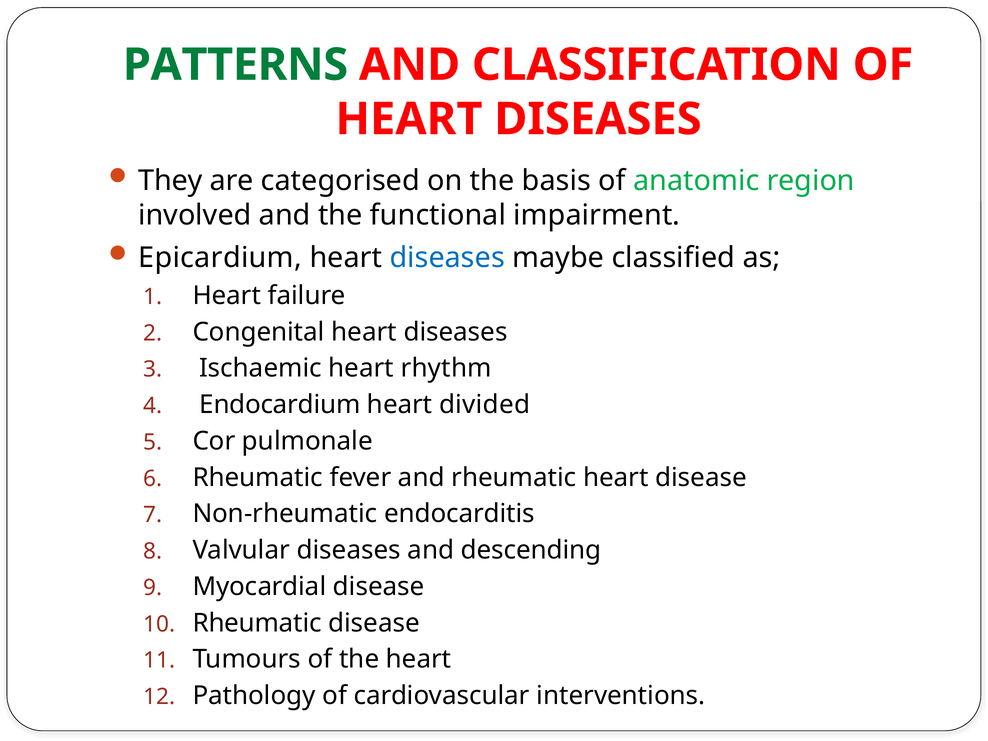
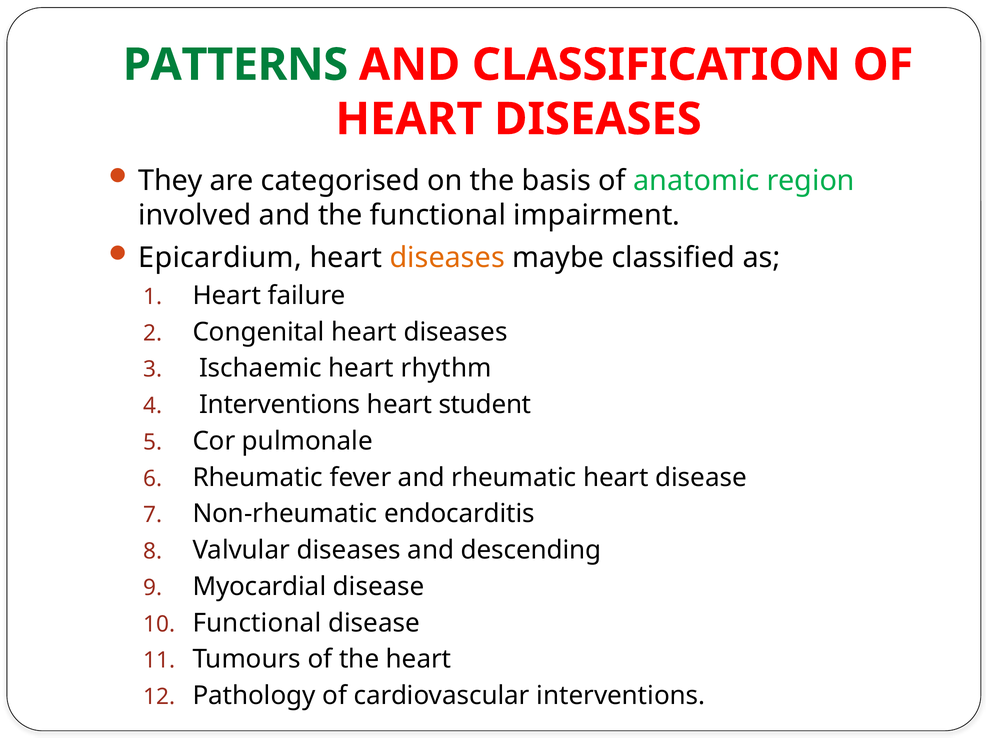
diseases at (447, 258) colour: blue -> orange
Endocardium at (280, 405): Endocardium -> Interventions
divided: divided -> student
Rheumatic at (257, 623): Rheumatic -> Functional
